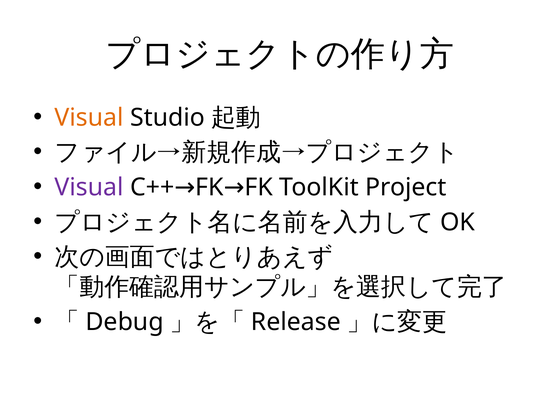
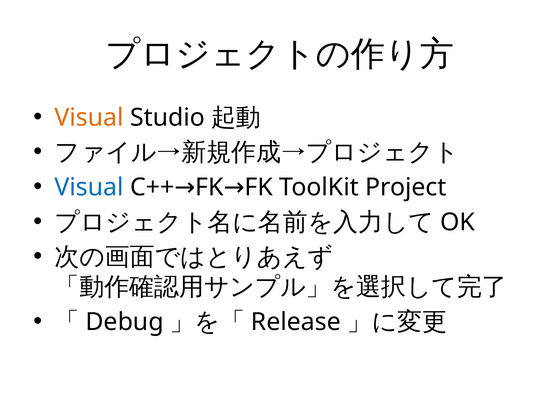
Visual at (89, 187) colour: purple -> blue
